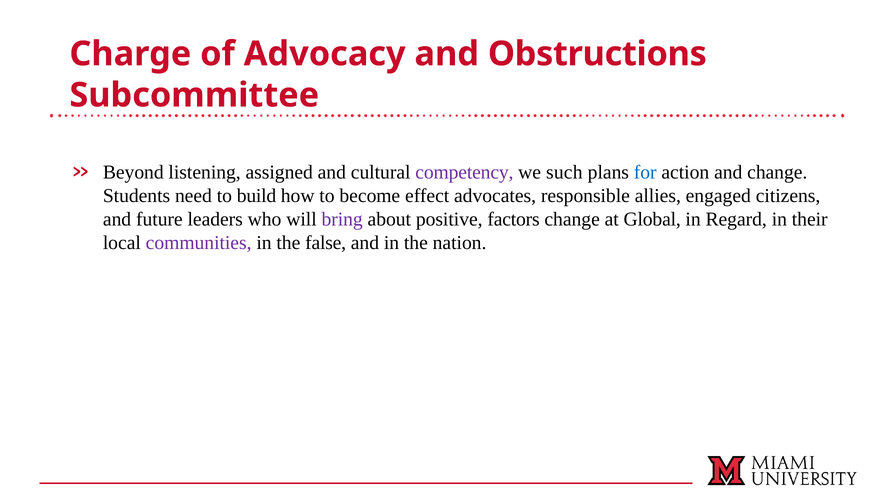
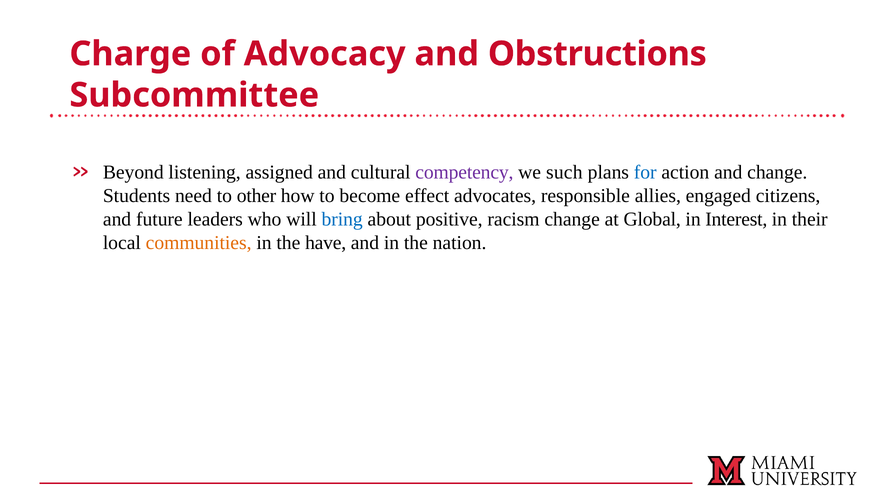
build: build -> other
bring colour: purple -> blue
factors: factors -> racism
Regard: Regard -> Interest
communities colour: purple -> orange
false: false -> have
